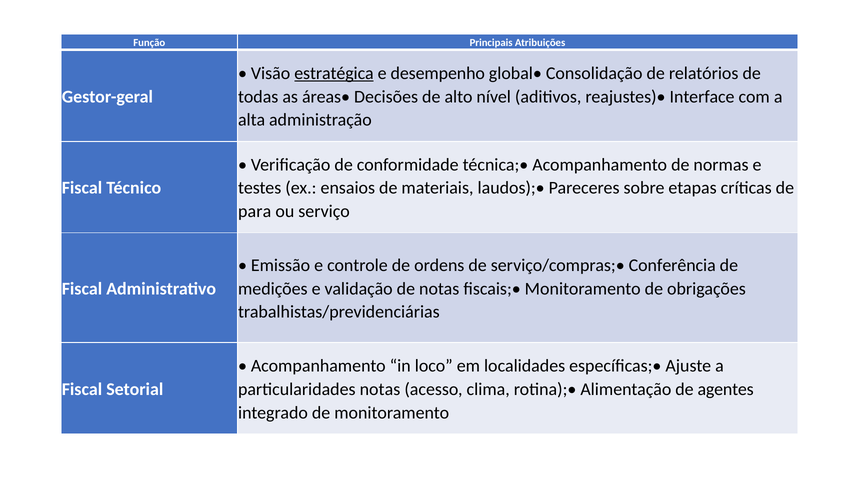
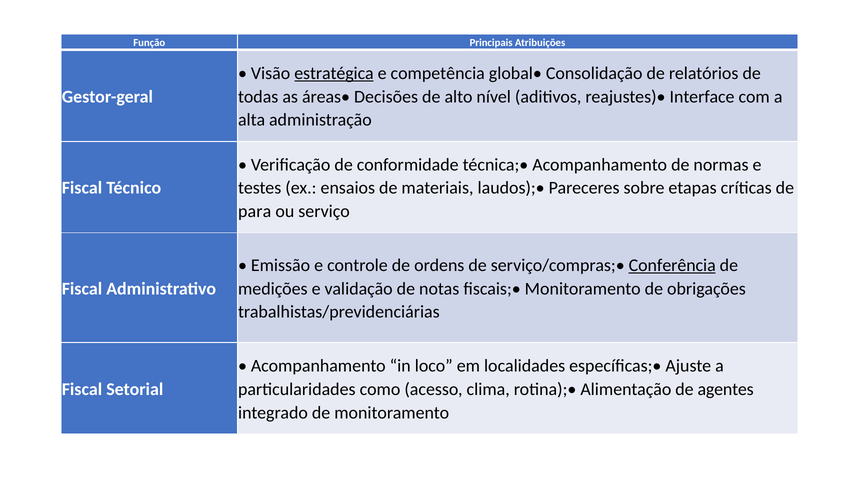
desempenho: desempenho -> competência
Conferência underline: none -> present
particularidades notas: notas -> como
